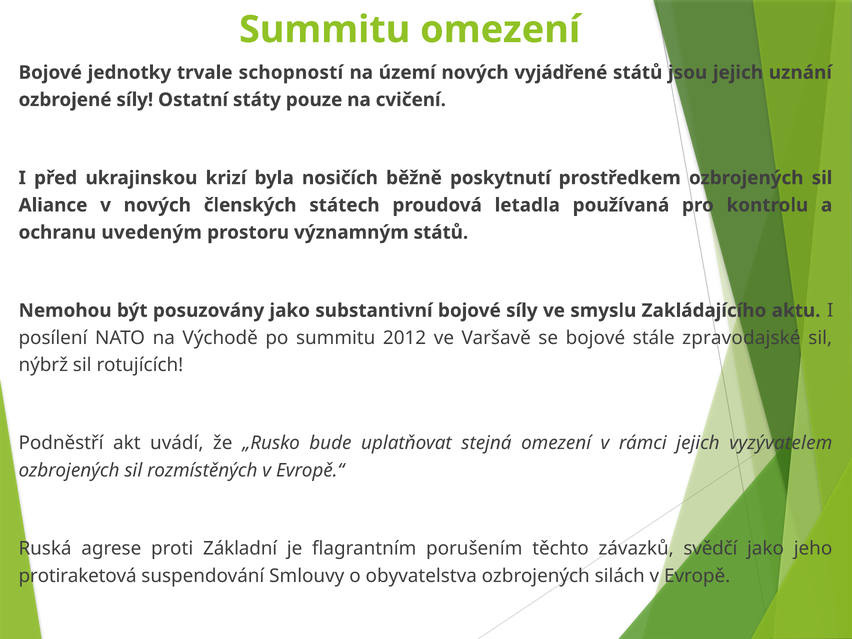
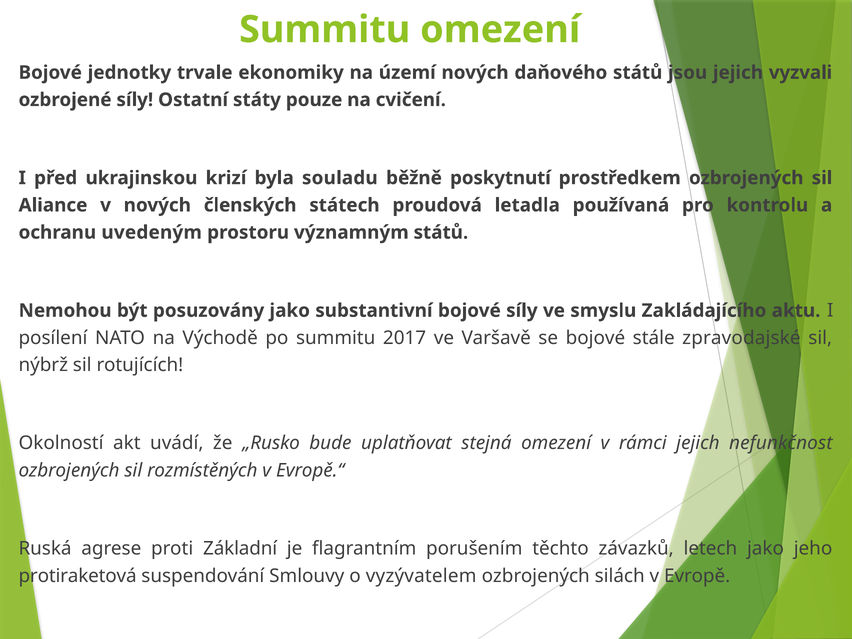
schopností: schopností -> ekonomiky
vyjádřené: vyjádřené -> daňového
uznání: uznání -> vyzvali
nosičích: nosičích -> souladu
2012: 2012 -> 2017
Podněstří: Podněstří -> Okolností
vyzývatelem: vyzývatelem -> nefunkčnost
svědčí: svědčí -> letech
obyvatelstva: obyvatelstva -> vyzývatelem
